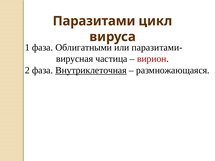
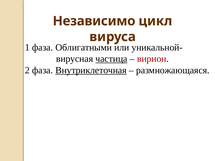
Паразитами: Паразитами -> Независимо
паразитами-: паразитами- -> уникальной-
частица underline: none -> present
